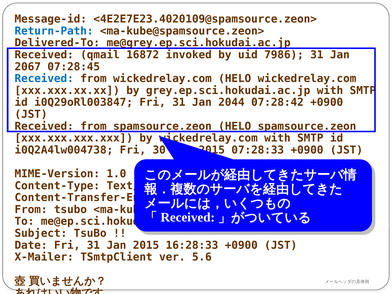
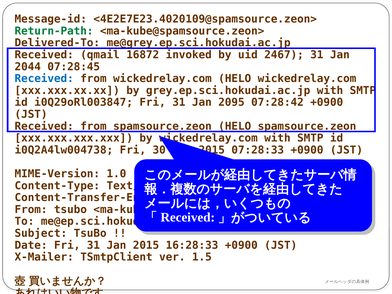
Return-Path colour: blue -> green
7986: 7986 -> 2467
2067: 2067 -> 2044
2044: 2044 -> 2095
5.6: 5.6 -> 1.5
